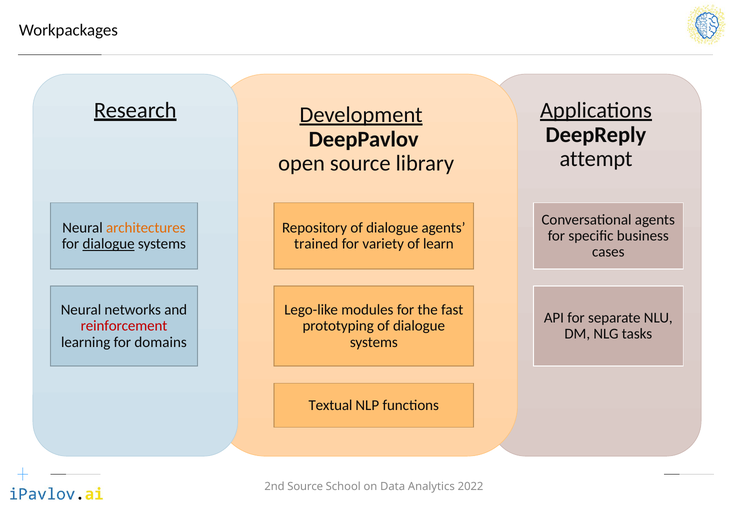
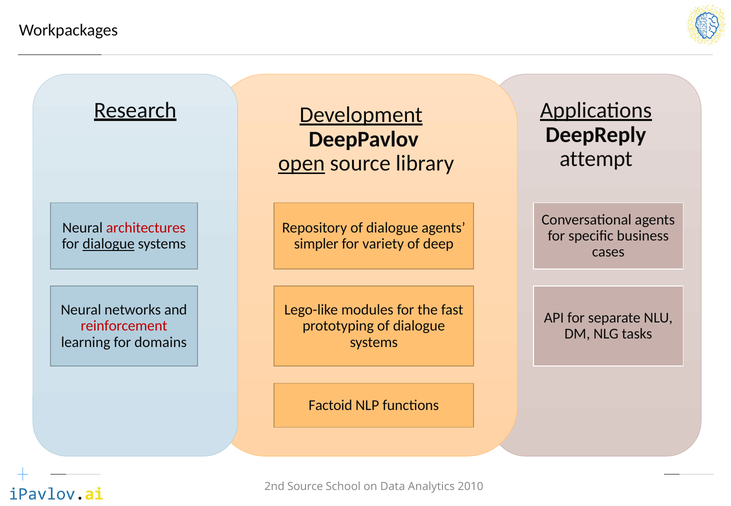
open underline: none -> present
architectures colour: orange -> red
trained: trained -> simpler
learn: learn -> deep
Textual: Textual -> Factoid
2022: 2022 -> 2010
